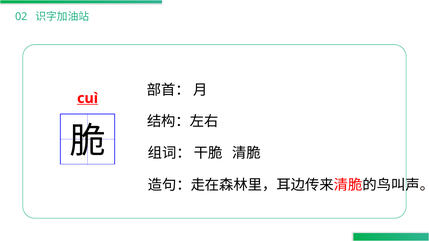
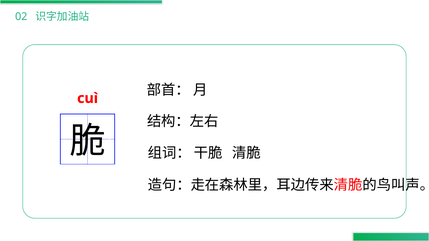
cuì underline: present -> none
